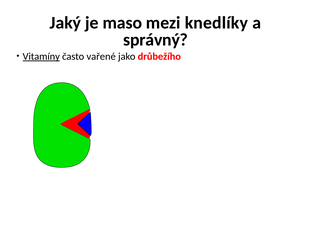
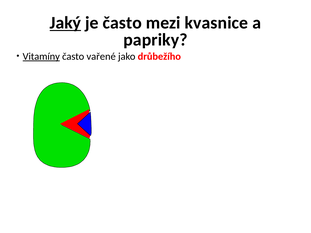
Jaký underline: none -> present
je maso: maso -> často
knedlíky: knedlíky -> kvasnice
správný: správný -> papriky
